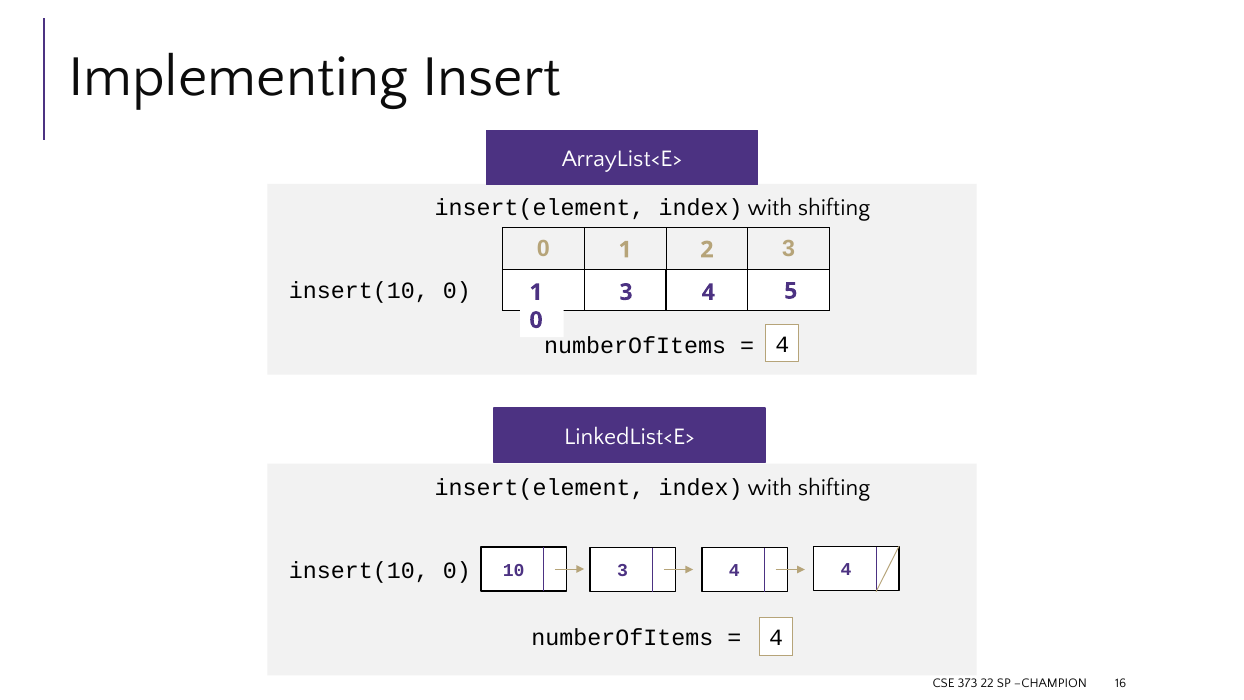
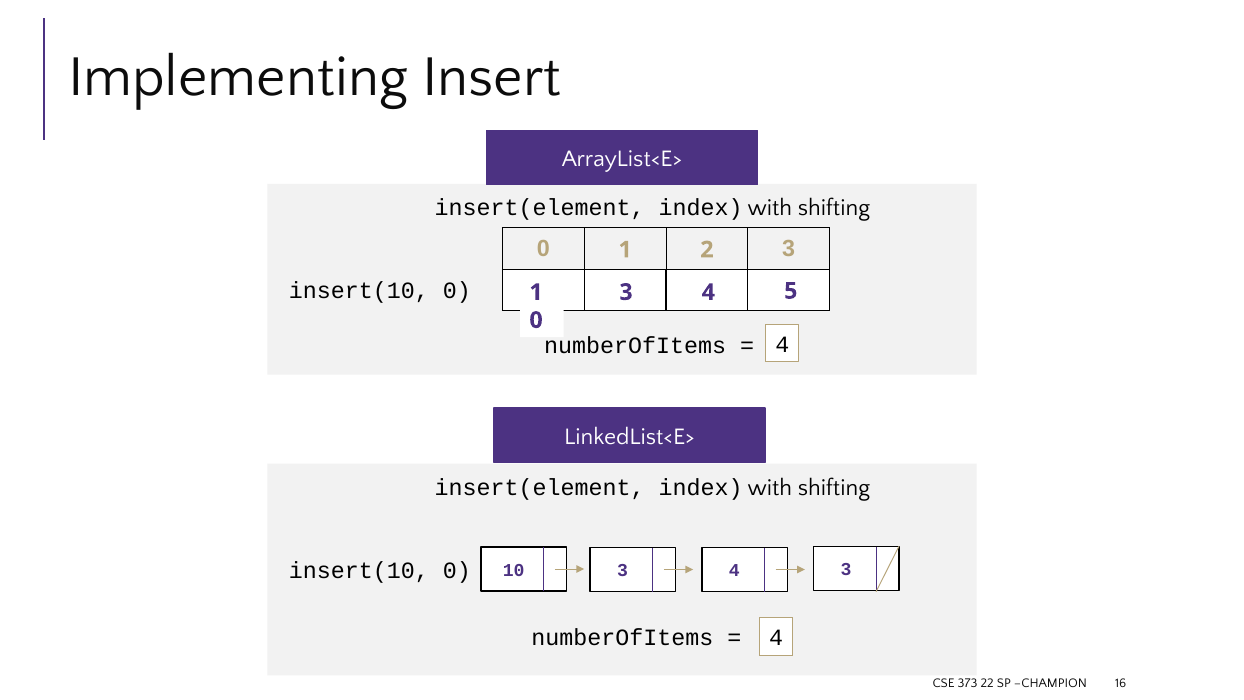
3 4 4: 4 -> 3
